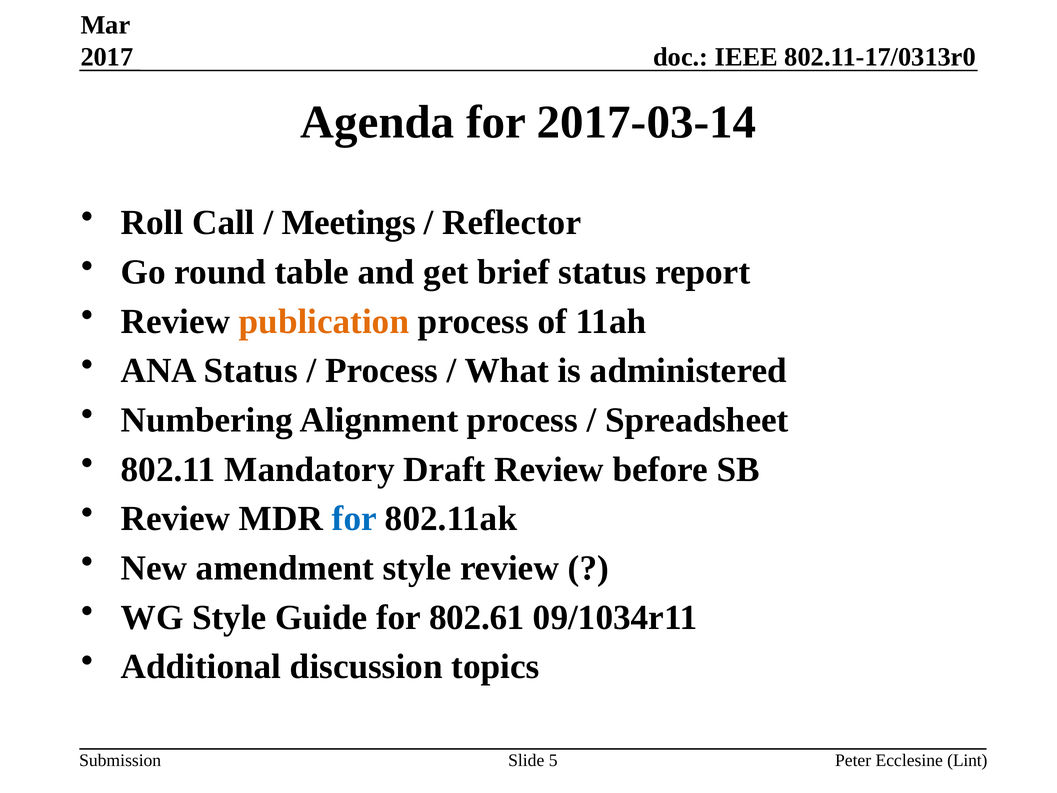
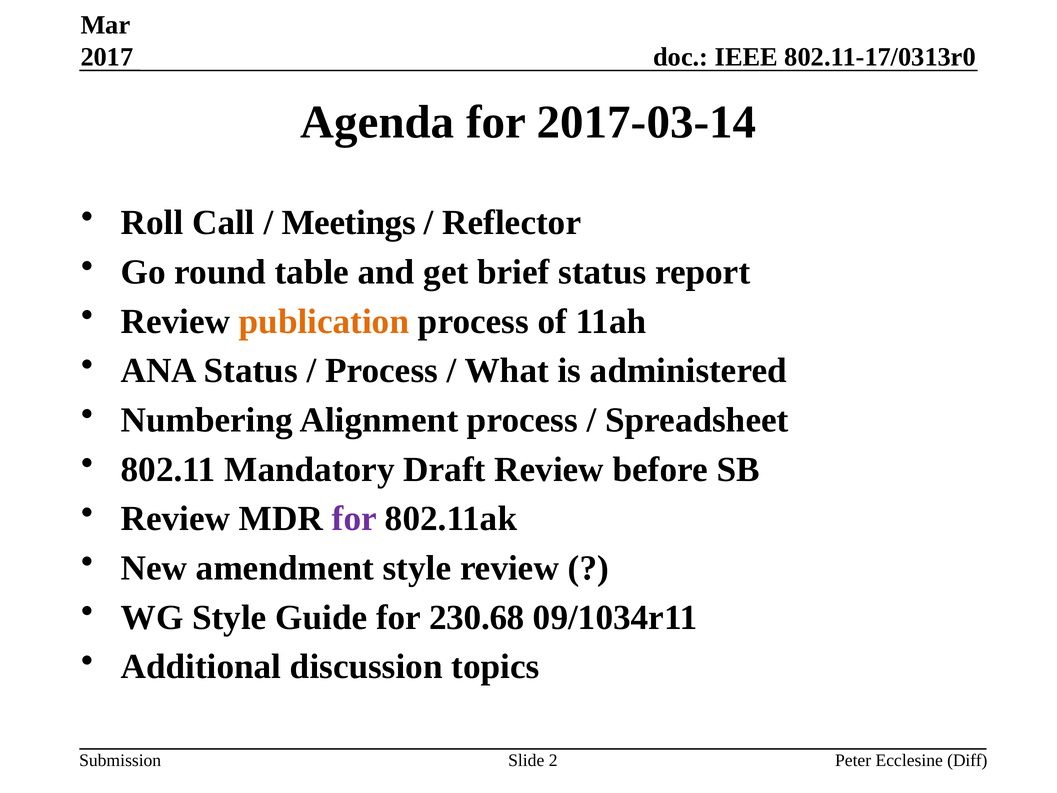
for at (354, 519) colour: blue -> purple
802.61: 802.61 -> 230.68
5: 5 -> 2
Lint: Lint -> Diff
